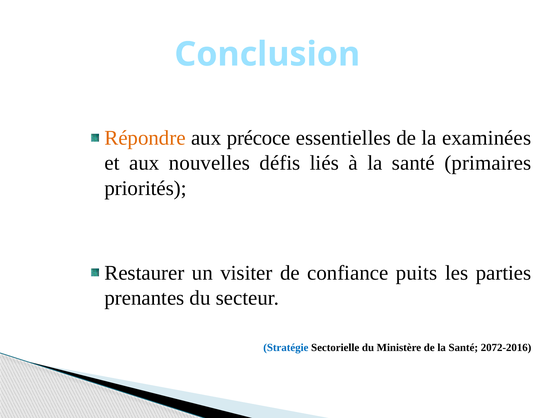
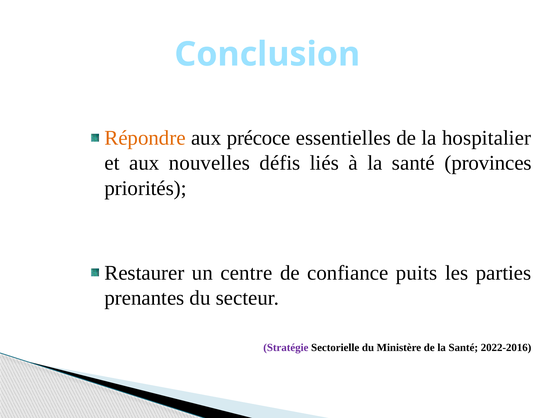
examinées: examinées -> hospitalier
primaires: primaires -> provinces
visiter: visiter -> centre
Stratégie colour: blue -> purple
2072-2016: 2072-2016 -> 2022-2016
